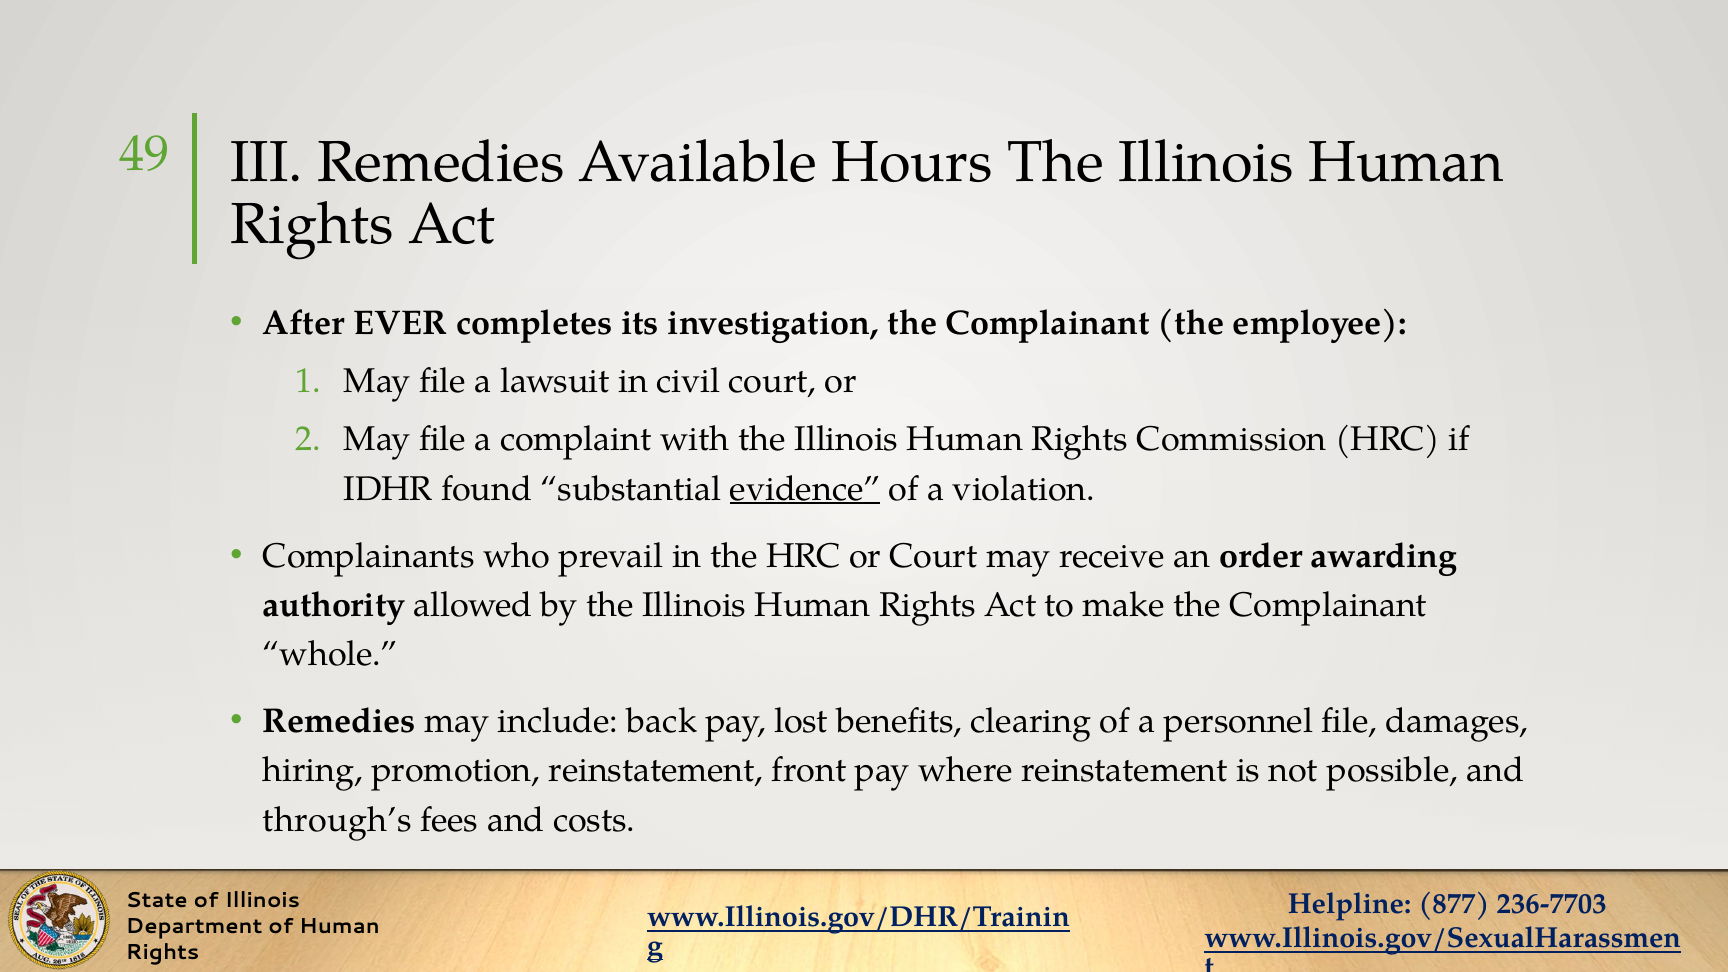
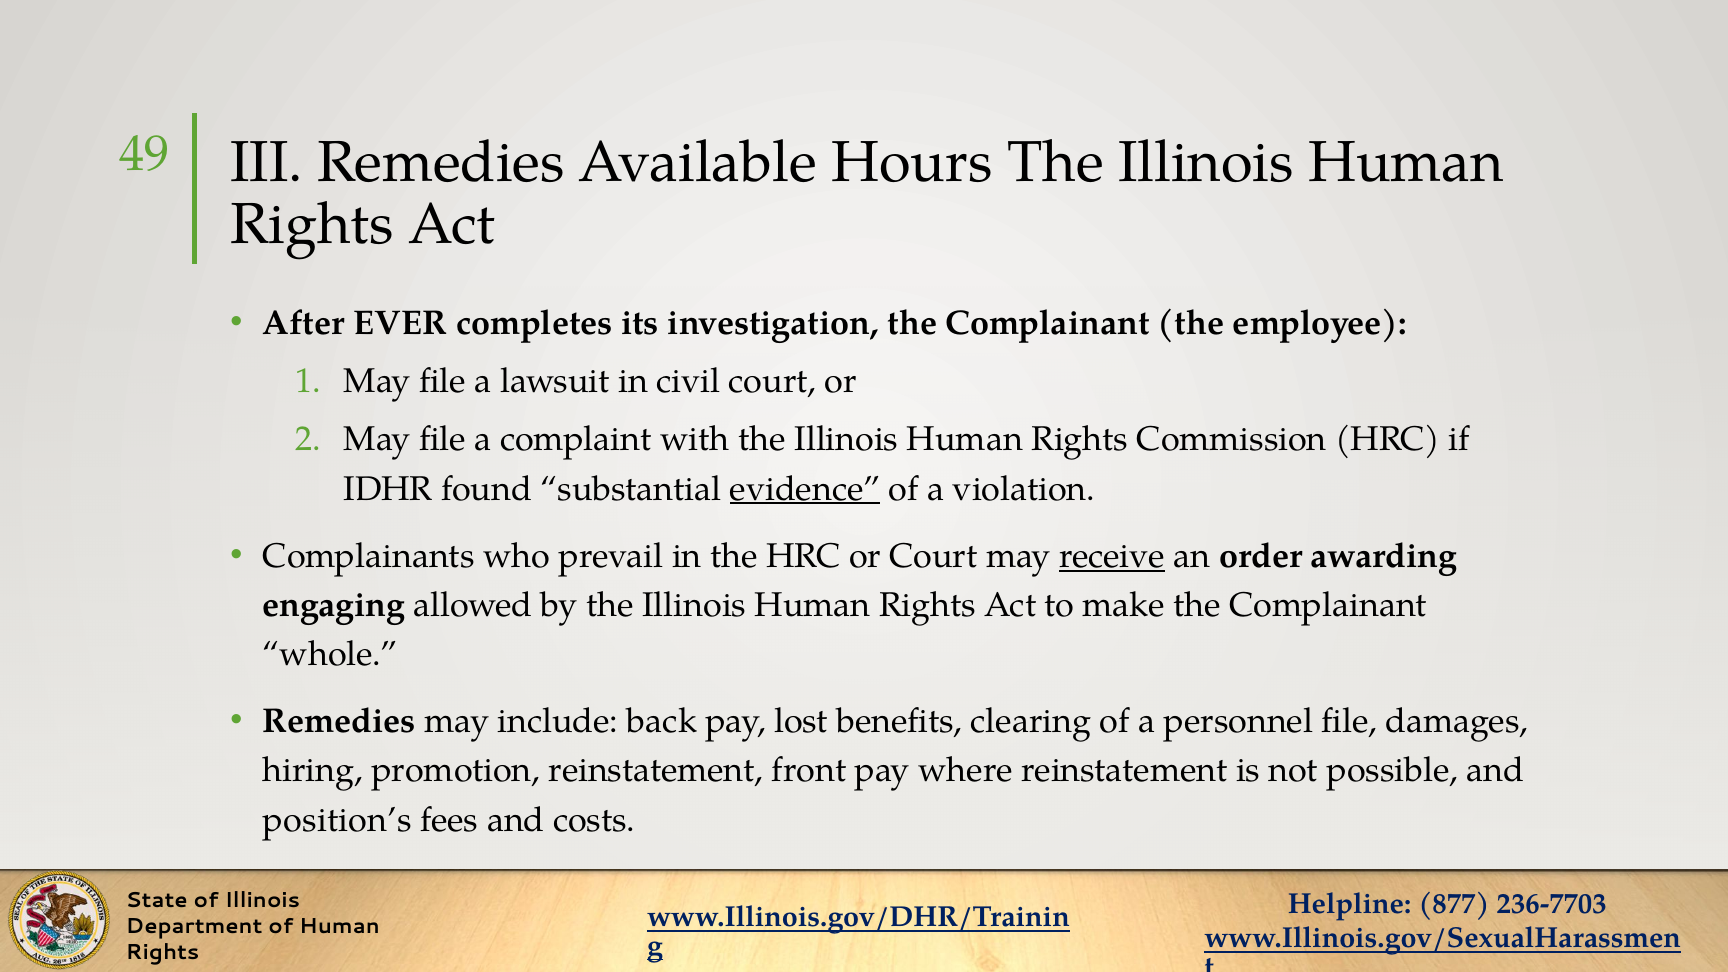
receive underline: none -> present
authority: authority -> engaging
through’s: through’s -> position’s
